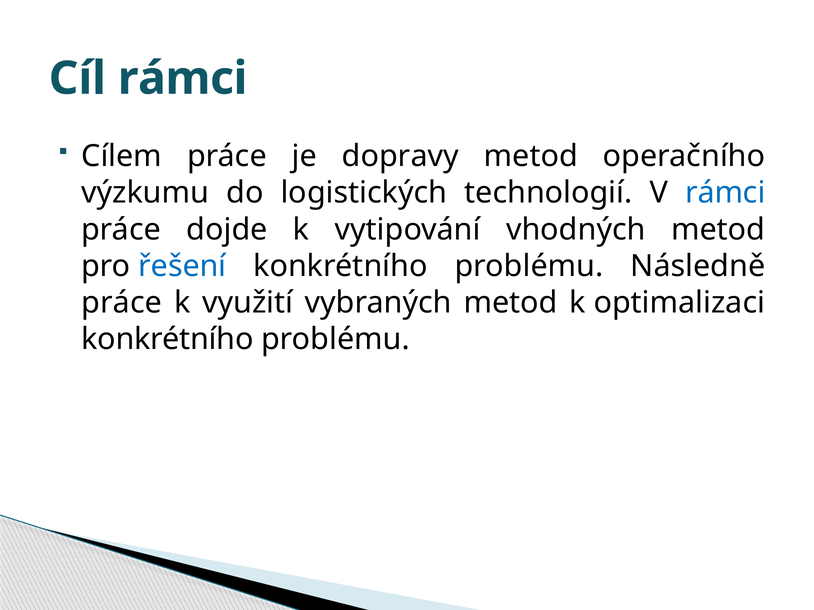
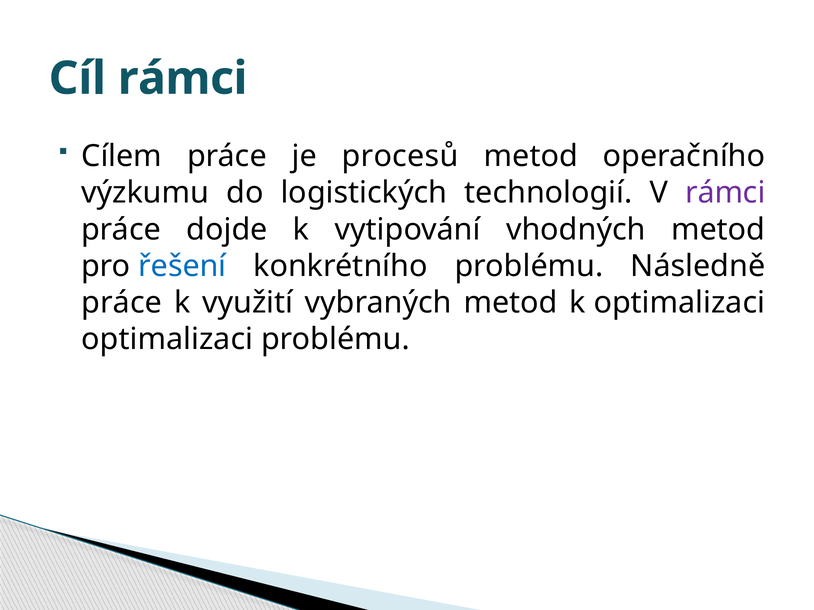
dopravy: dopravy -> procesů
rámci at (725, 193) colour: blue -> purple
konkrétního at (167, 340): konkrétního -> optimalizaci
